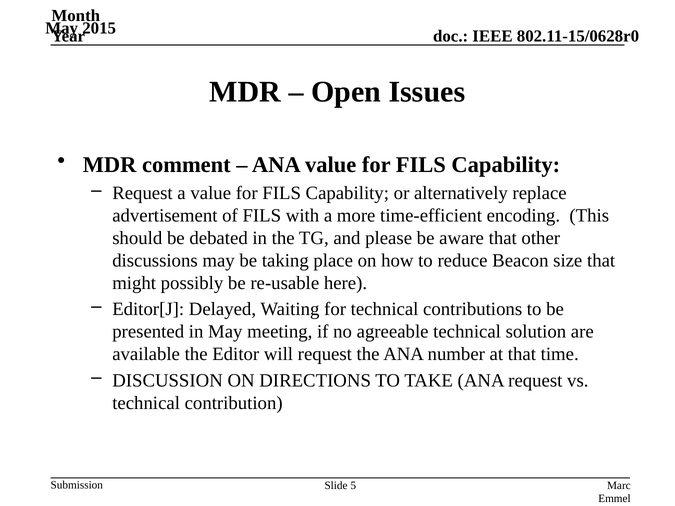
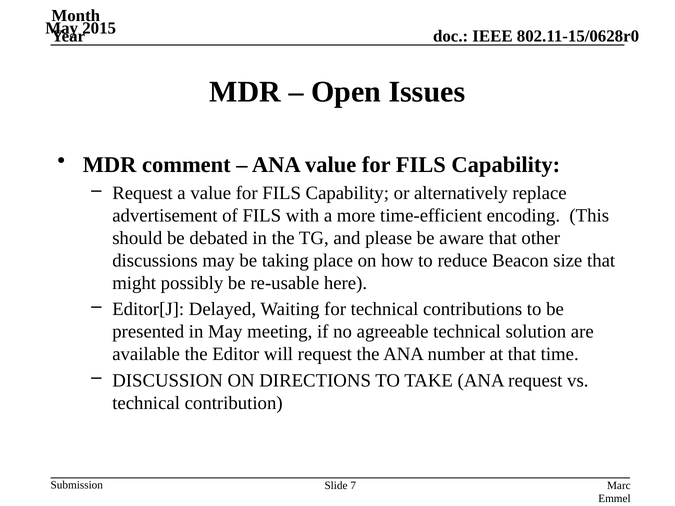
5: 5 -> 7
